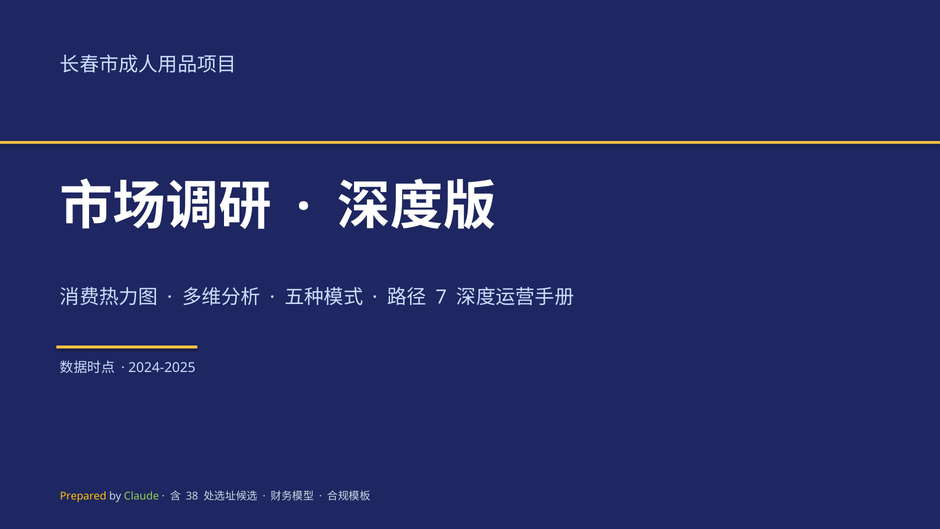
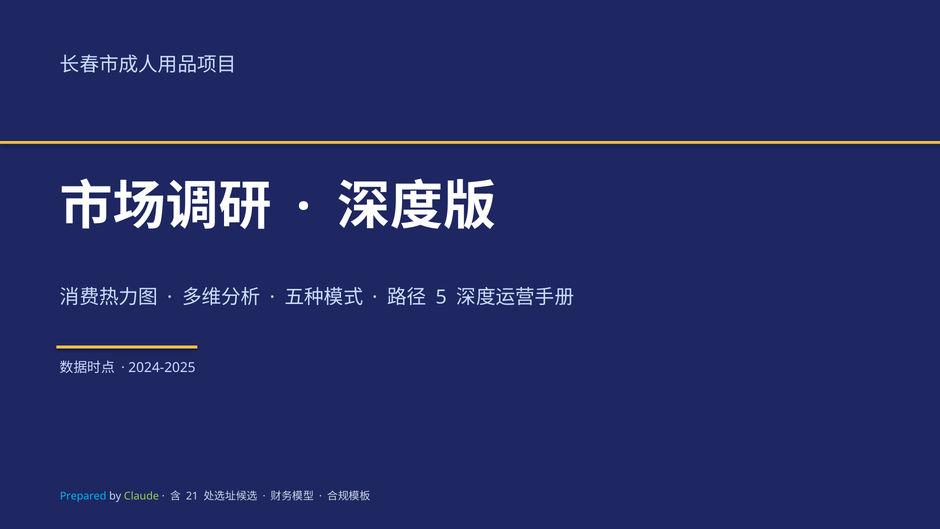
7: 7 -> 5
Prepared colour: yellow -> light blue
38: 38 -> 21
